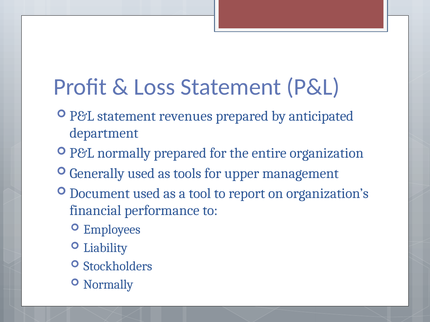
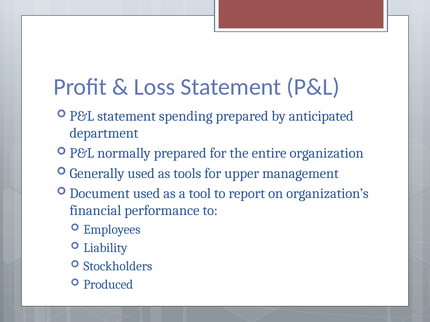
revenues: revenues -> spending
Normally at (108, 285): Normally -> Produced
